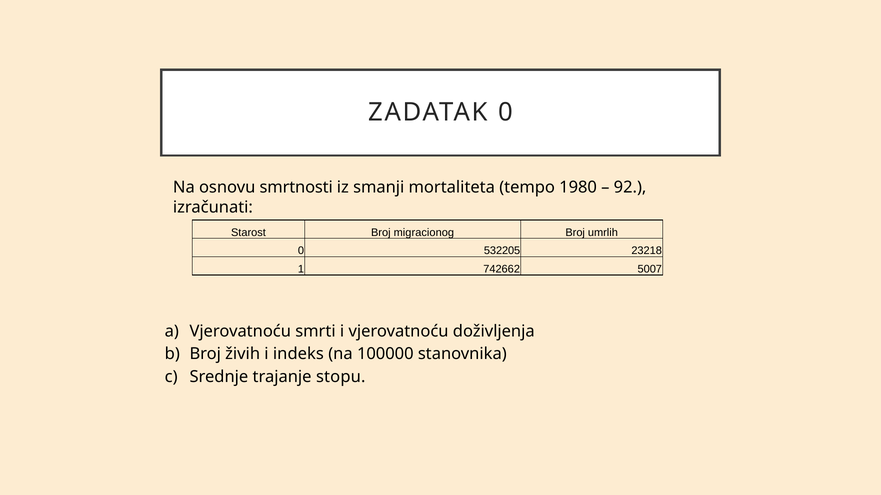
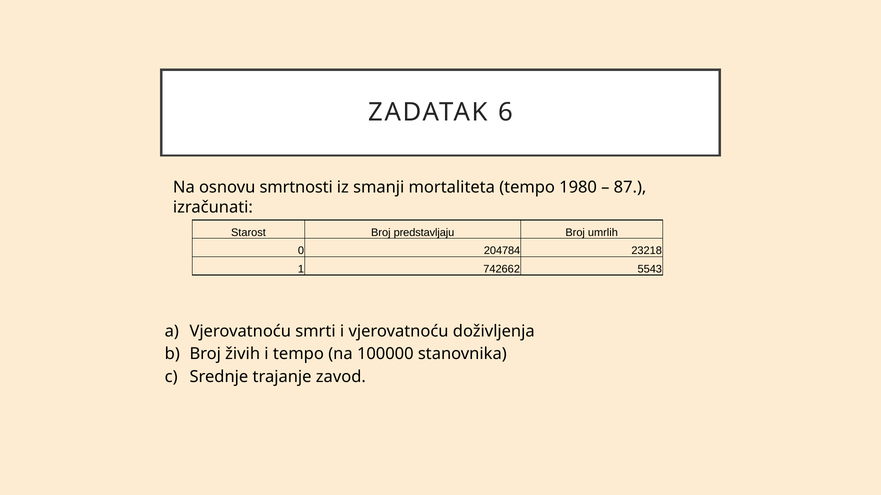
ZADATAK 0: 0 -> 6
92: 92 -> 87
migracionog: migracionog -> predstavljaju
532205: 532205 -> 204784
5007: 5007 -> 5543
i indeks: indeks -> tempo
stopu: stopu -> zavod
